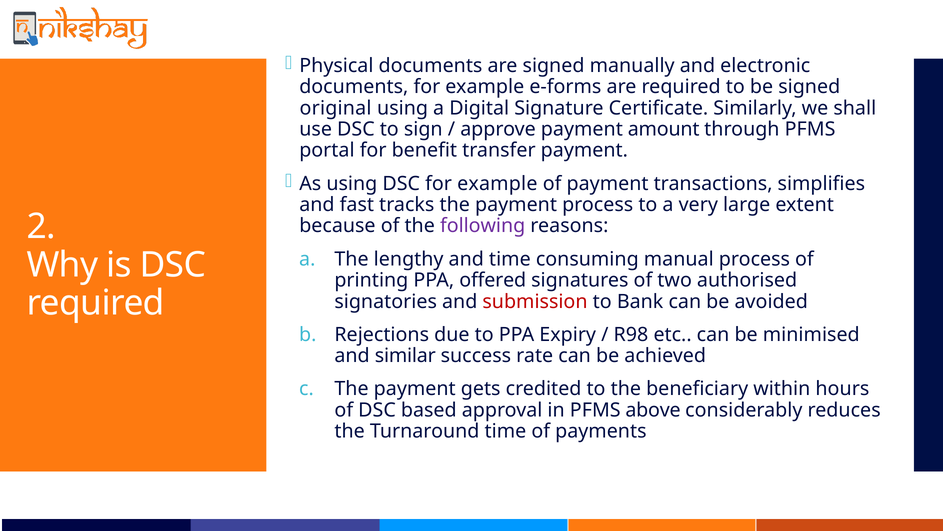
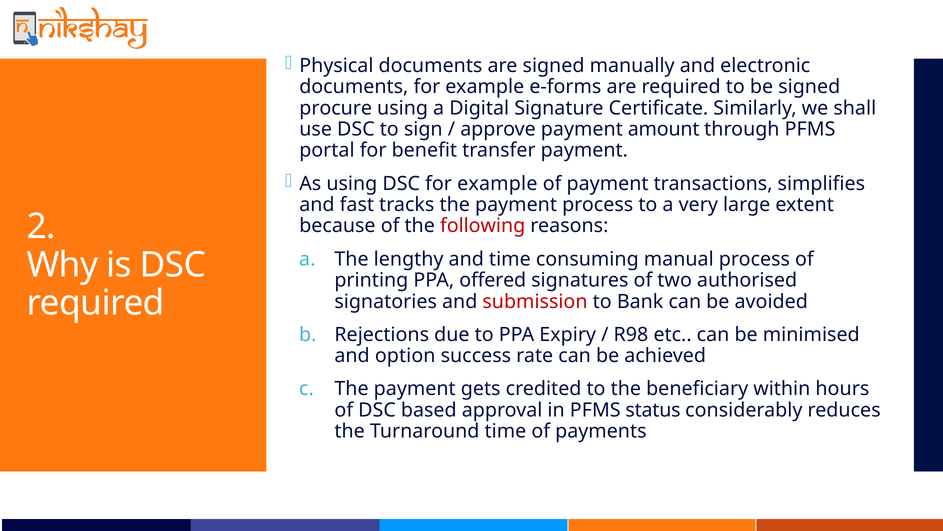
original: original -> procure
following colour: purple -> red
similar: similar -> option
above: above -> status
